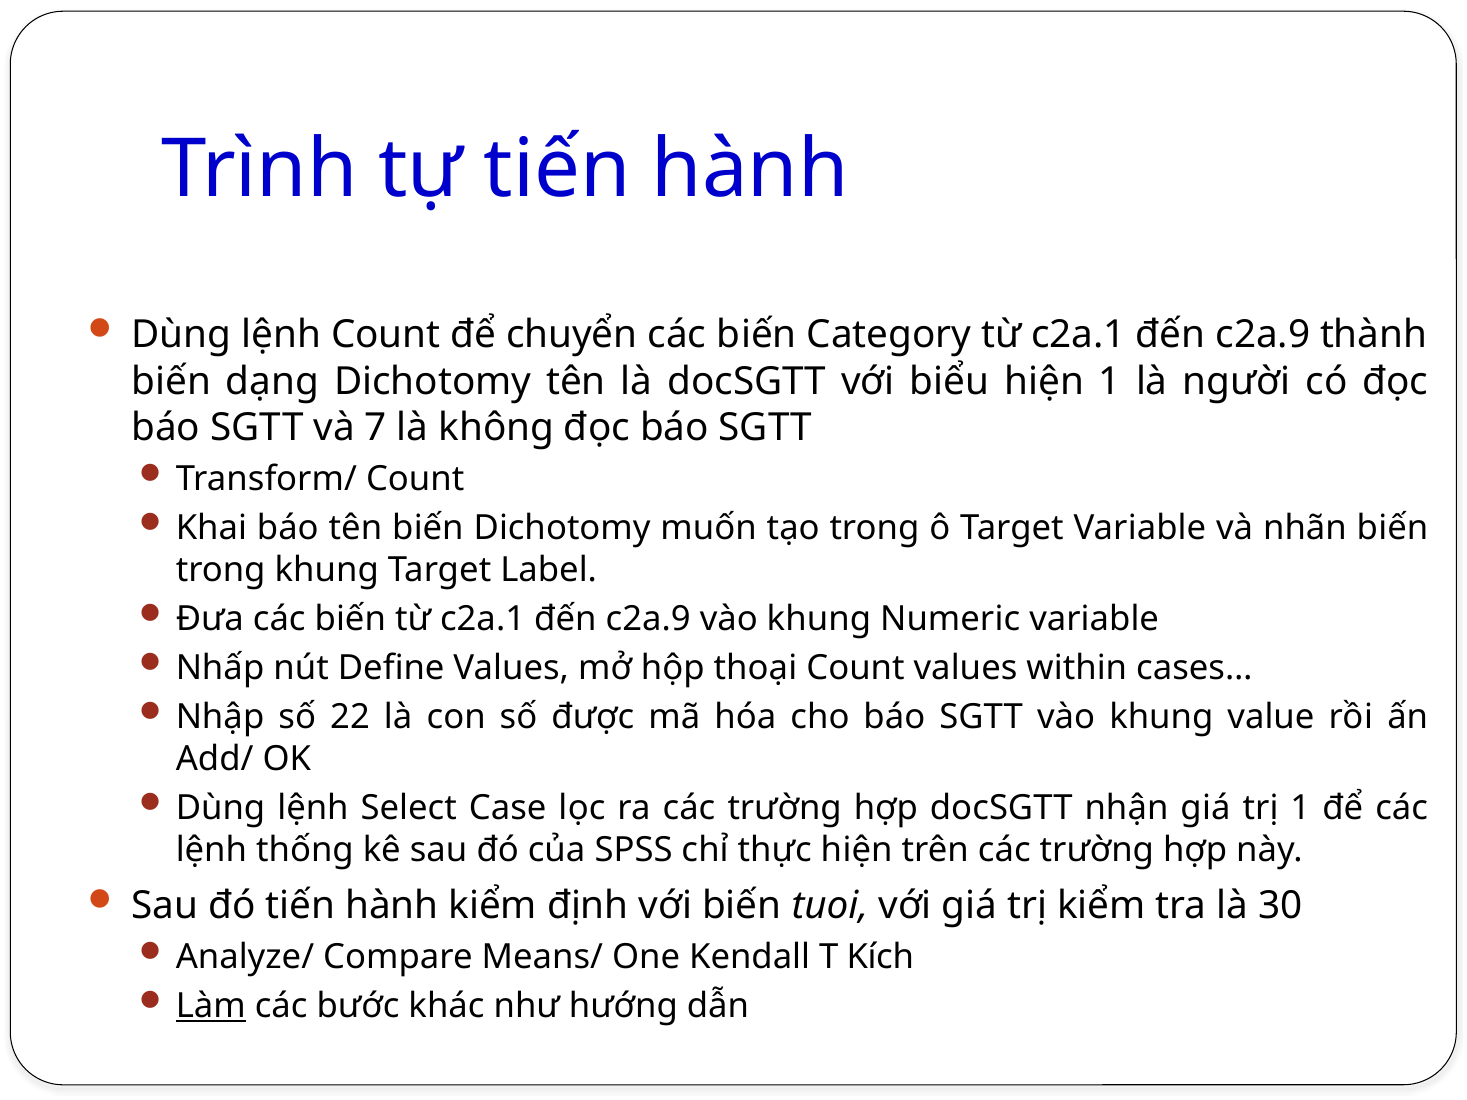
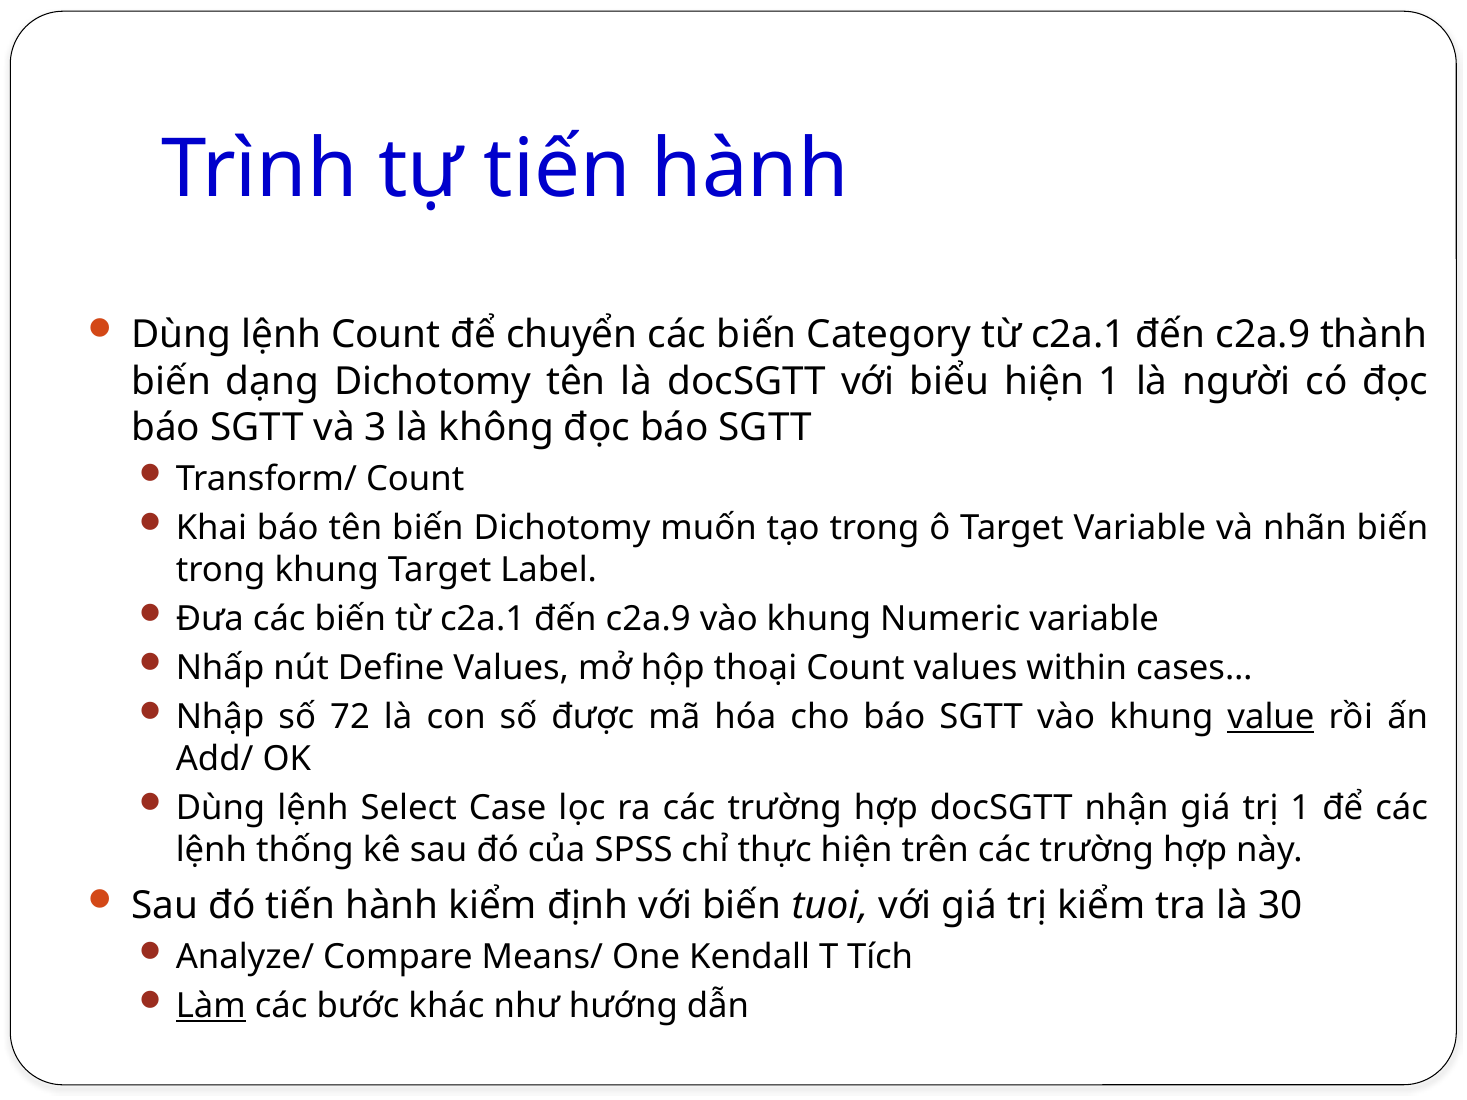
7: 7 -> 3
22: 22 -> 72
value underline: none -> present
Kích: Kích -> Tích
